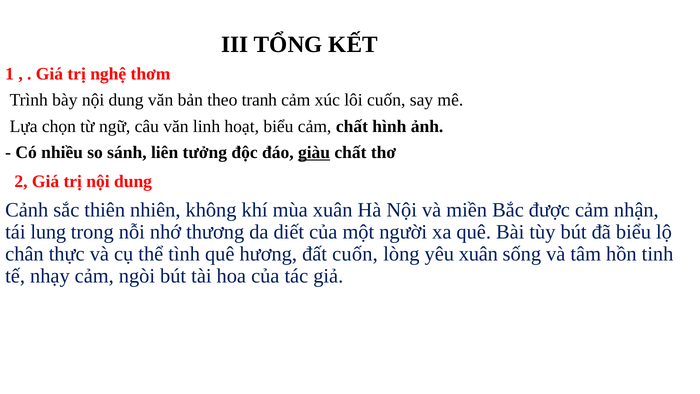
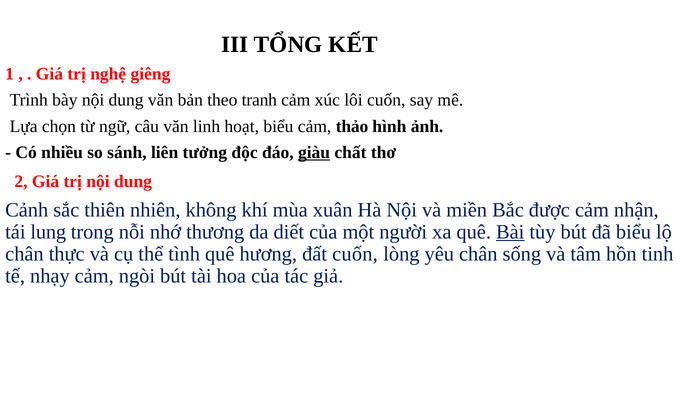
thơm: thơm -> giêng
cảm chất: chất -> thảo
Bài underline: none -> present
yêu xuân: xuân -> chân
